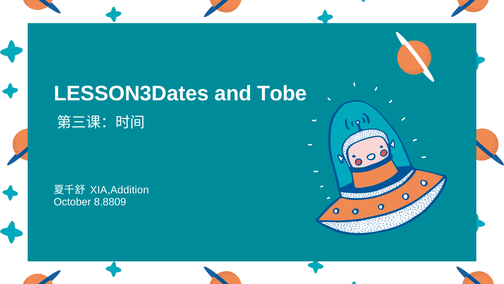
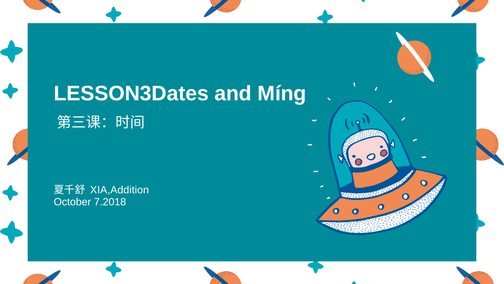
Tobe: Tobe -> Míng
8.8809: 8.8809 -> 7.2018
